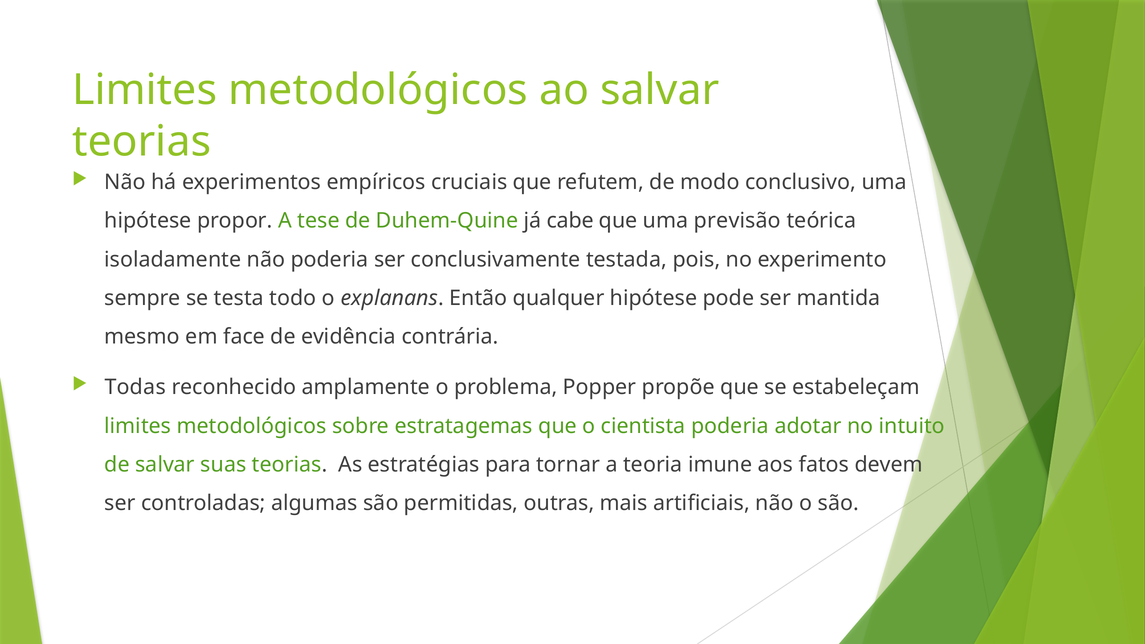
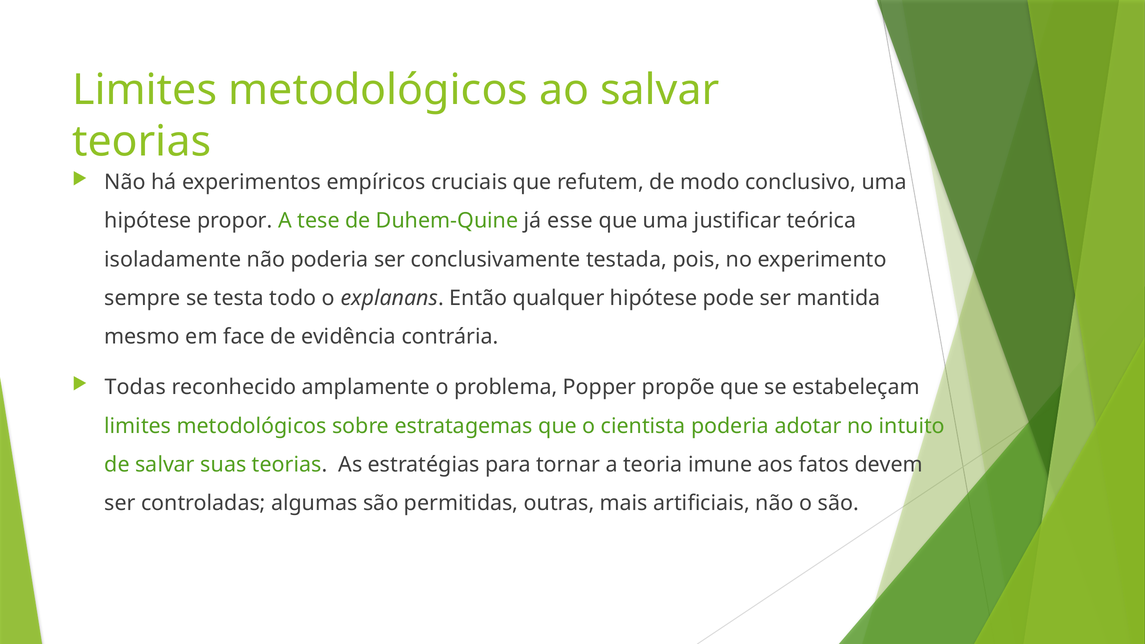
cabe: cabe -> esse
previsão: previsão -> justificar
